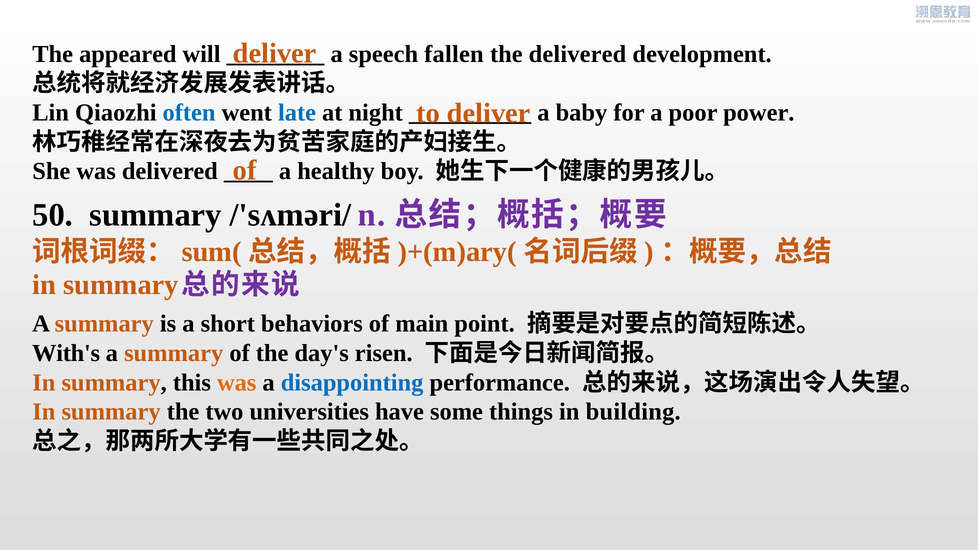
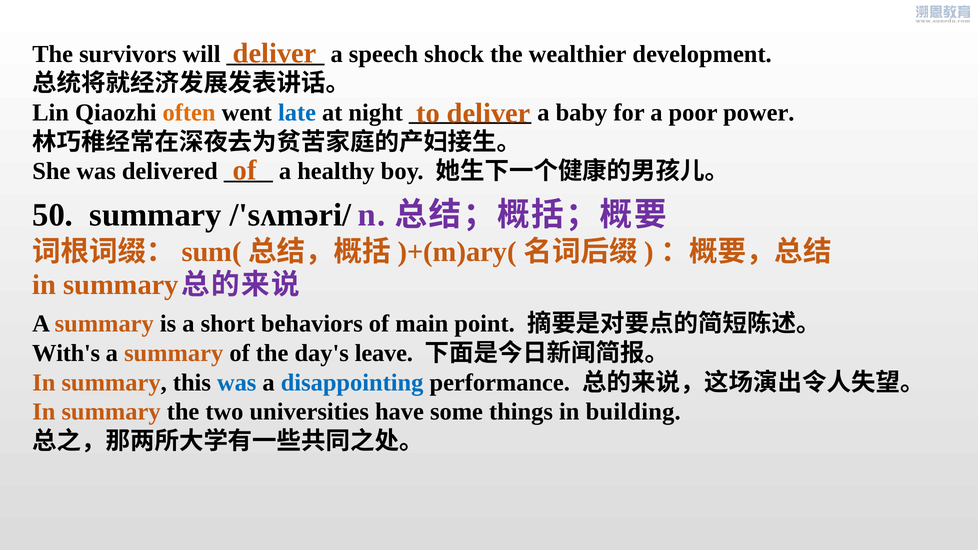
appeared: appeared -> survivors
fallen: fallen -> shock
the delivered: delivered -> wealthier
often colour: blue -> orange
risen: risen -> leave
was at (237, 383) colour: orange -> blue
